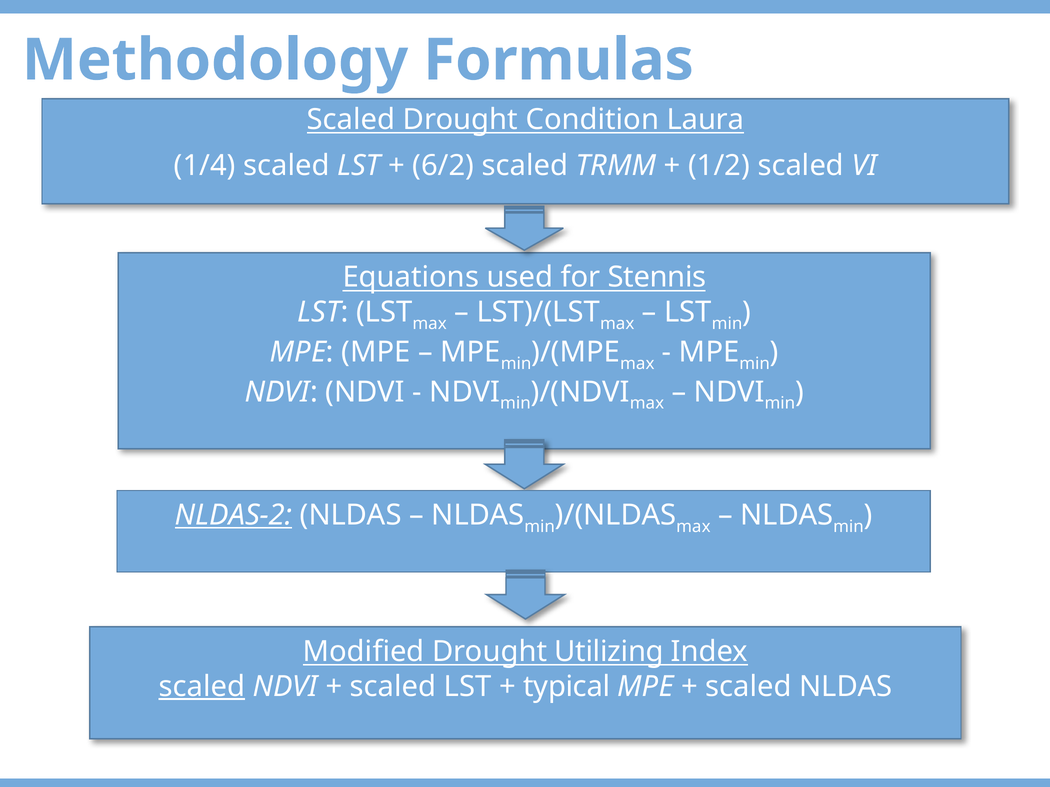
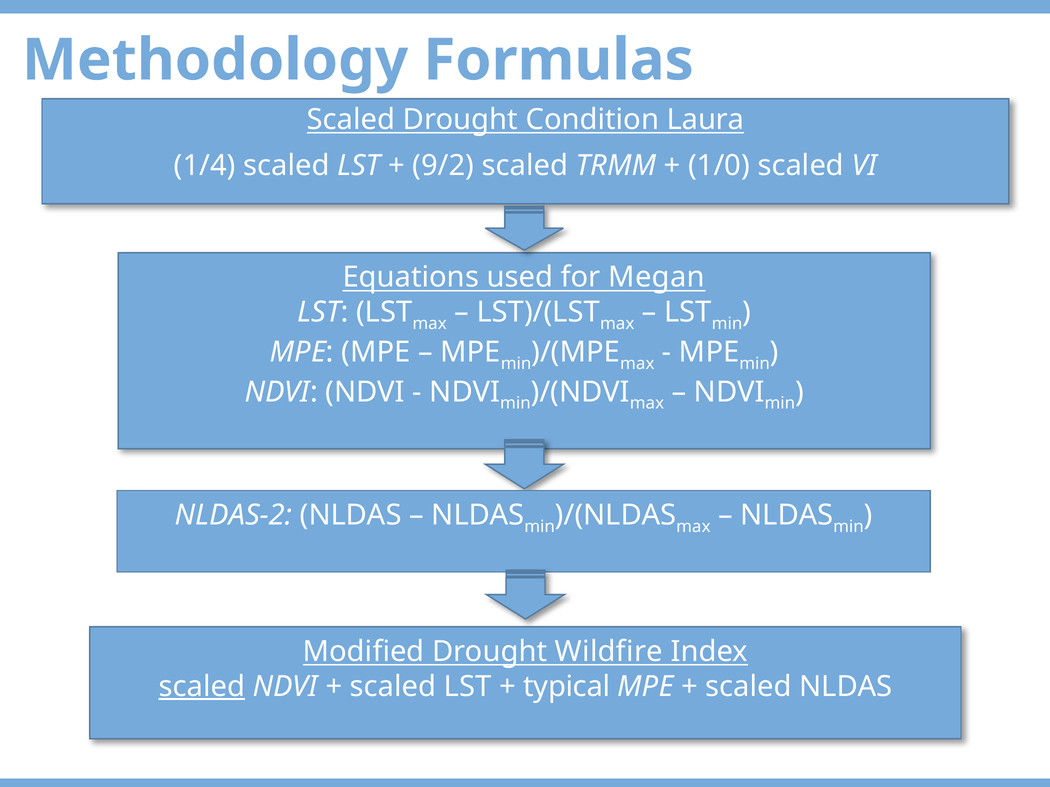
6/2: 6/2 -> 9/2
1/2: 1/2 -> 1/0
Stennis: Stennis -> Megan
NLDAS-2 underline: present -> none
Utilizing: Utilizing -> Wildfire
